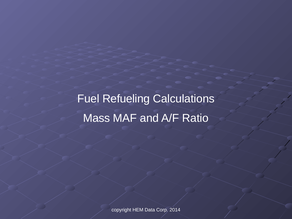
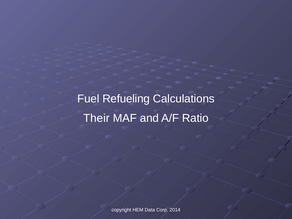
Mass: Mass -> Their
